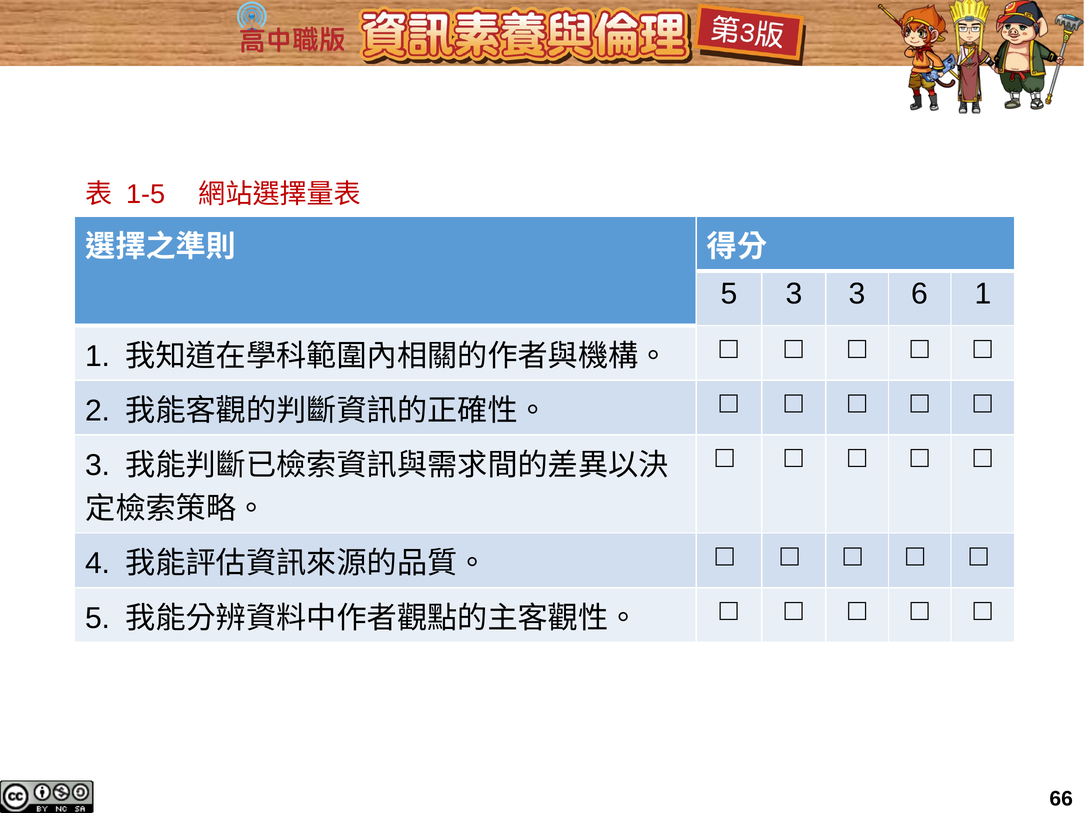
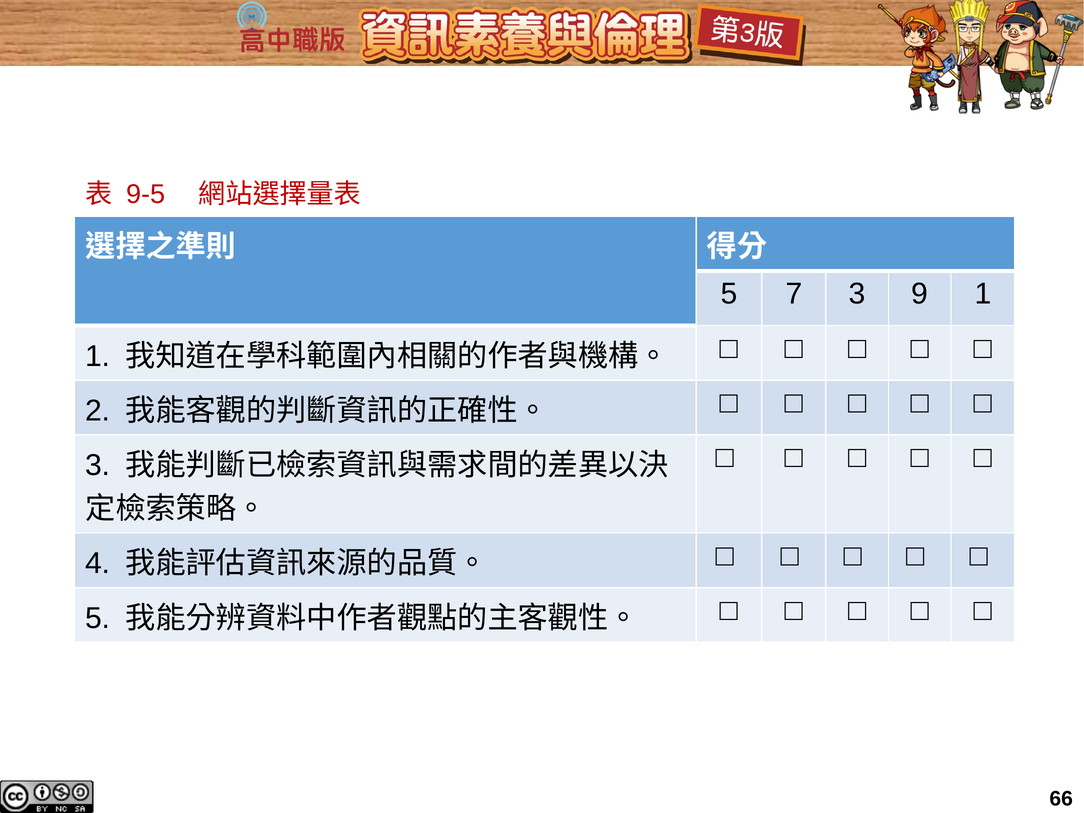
1-5: 1-5 -> 9-5
5 3: 3 -> 7
6: 6 -> 9
